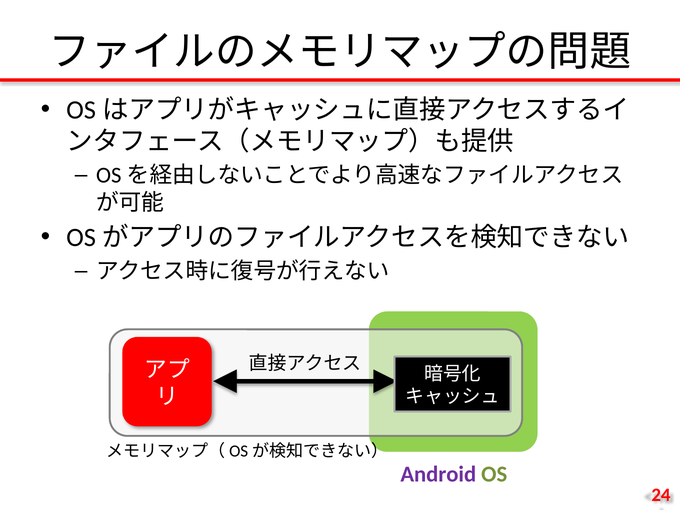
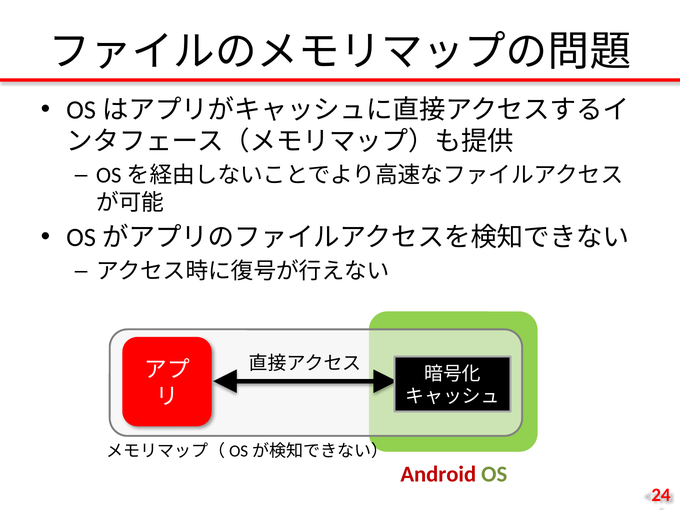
Android colour: purple -> red
